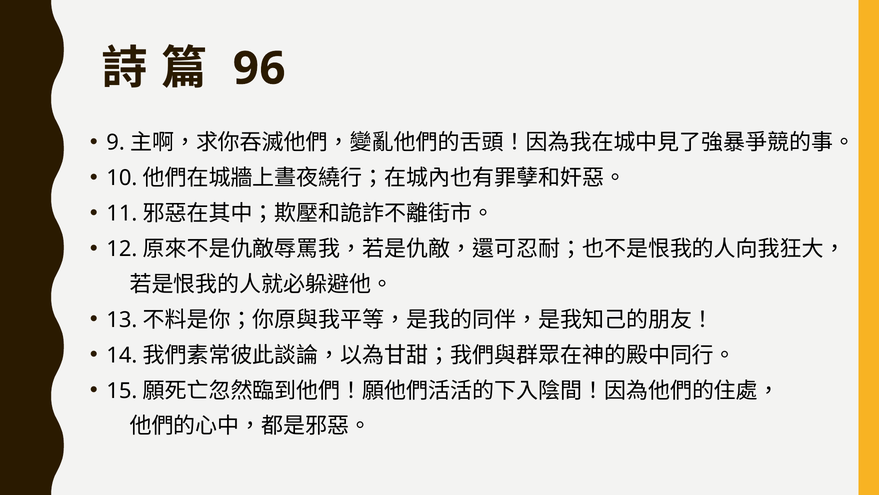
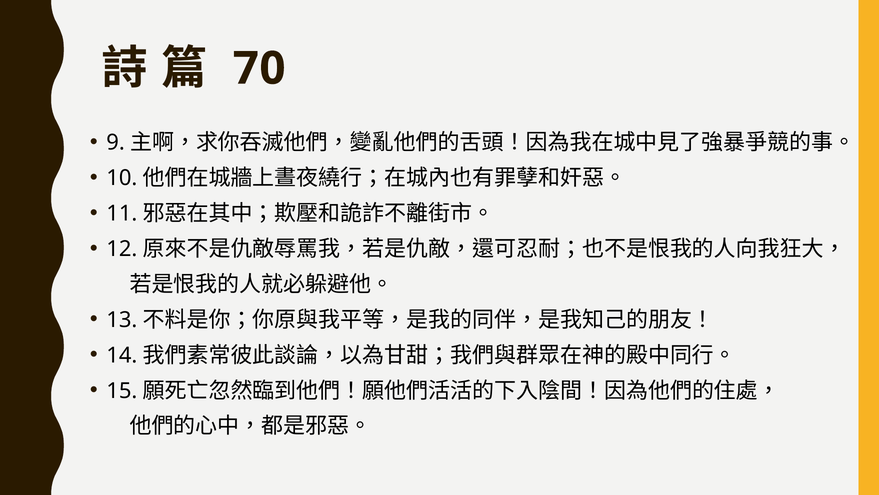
96: 96 -> 70
